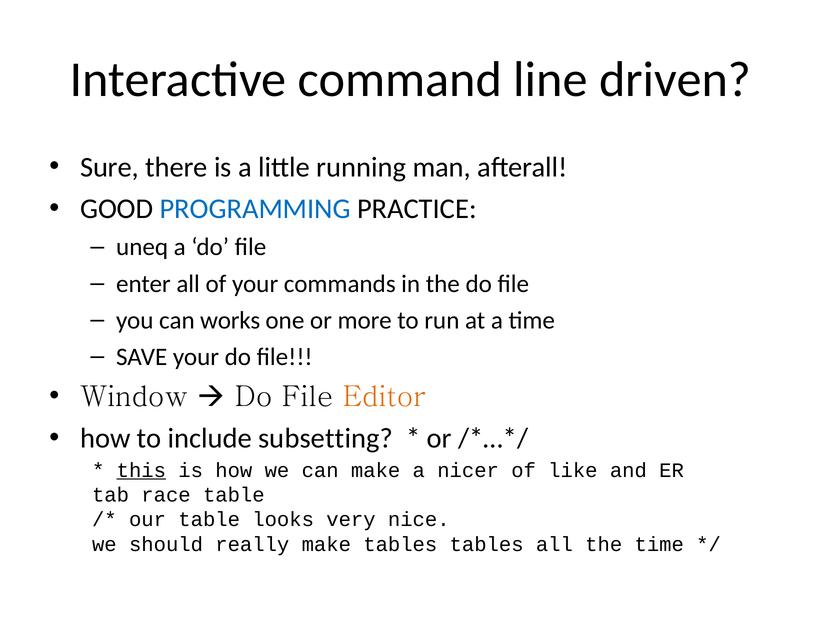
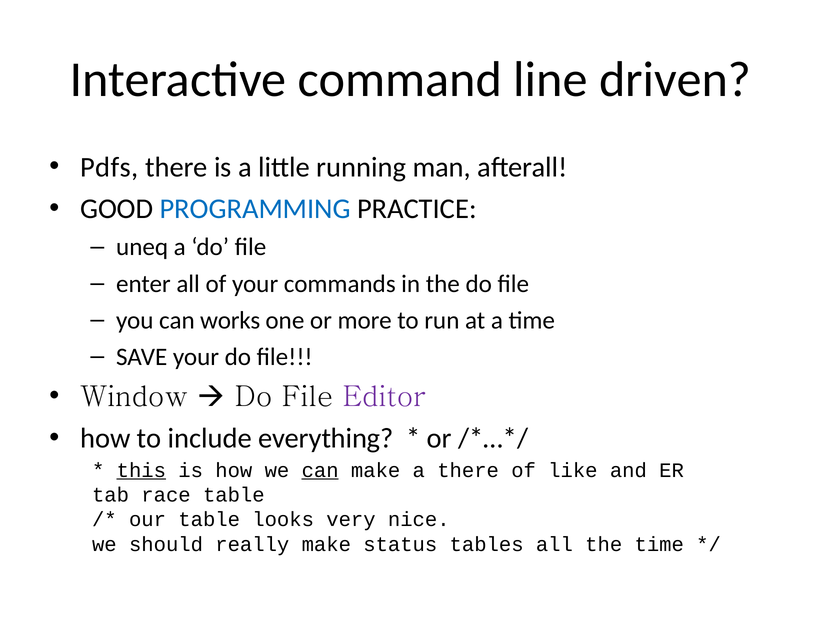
Sure: Sure -> Pdfs
Editor colour: orange -> purple
subsetting: subsetting -> everything
can at (320, 470) underline: none -> present
a nicer: nicer -> there
make tables: tables -> status
